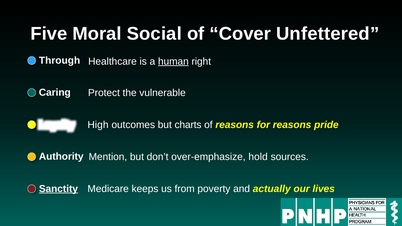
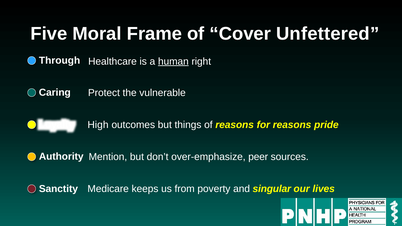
Social: Social -> Frame
charts: charts -> things
hold: hold -> peer
Sanctity underline: present -> none
actually: actually -> singular
